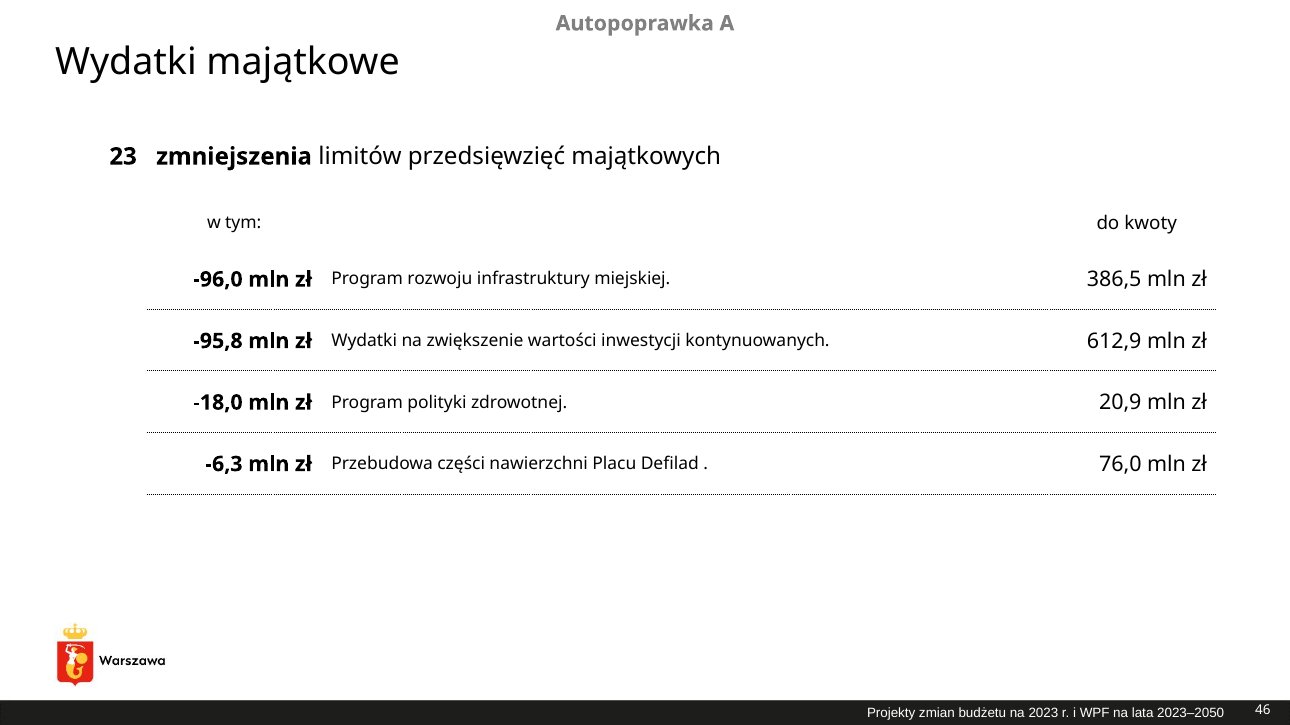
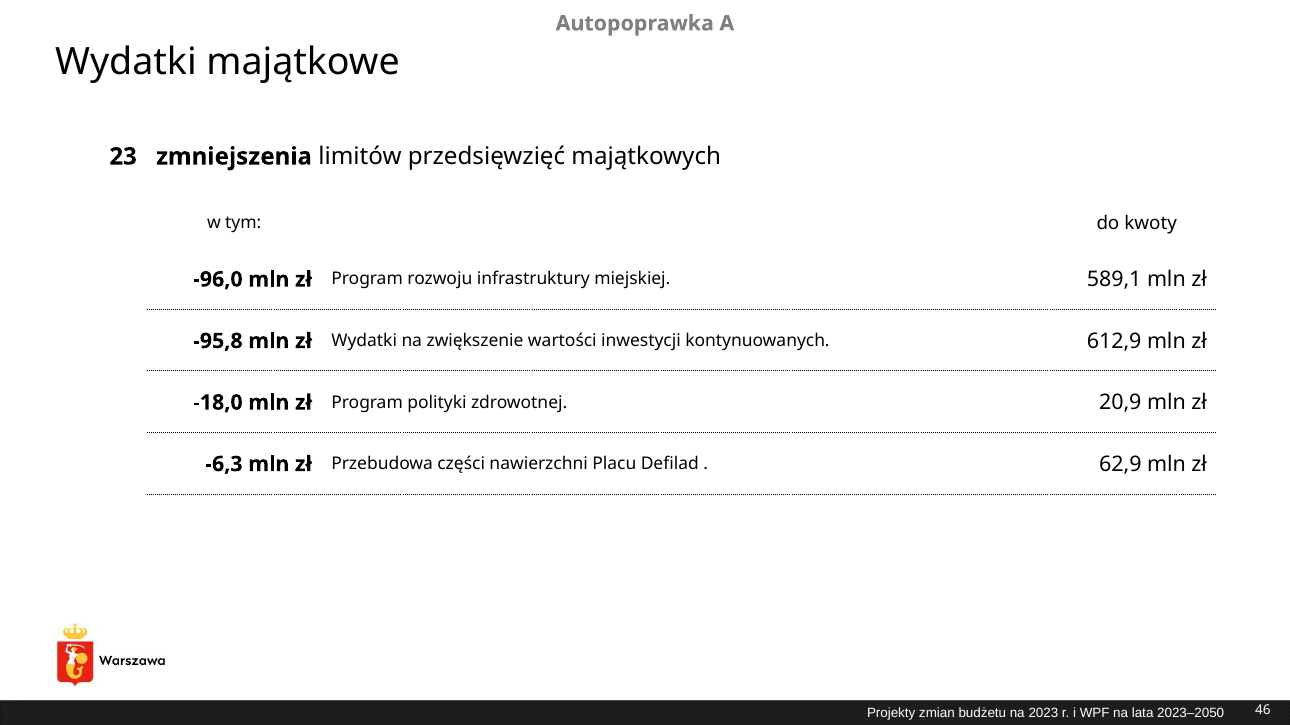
386,5: 386,5 -> 589,1
76,0: 76,0 -> 62,9
